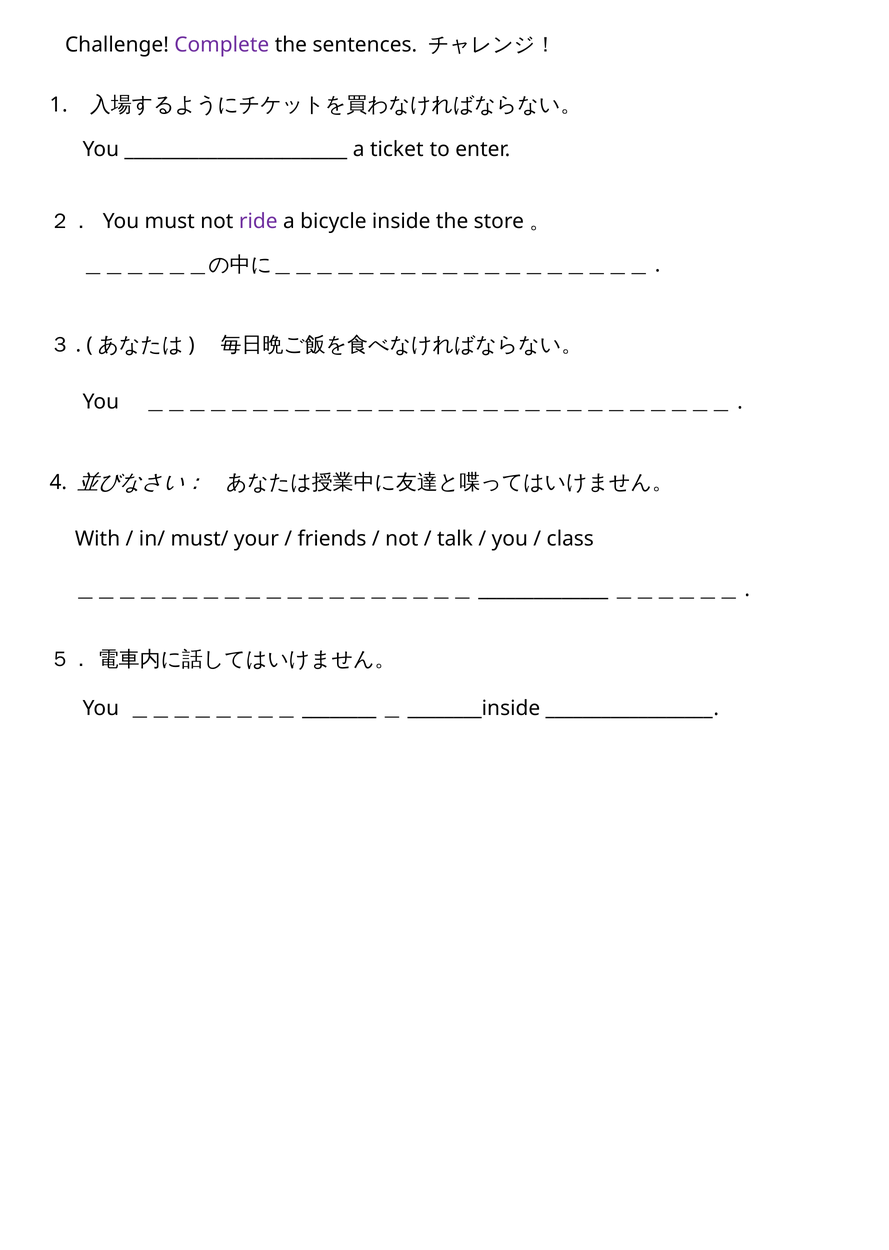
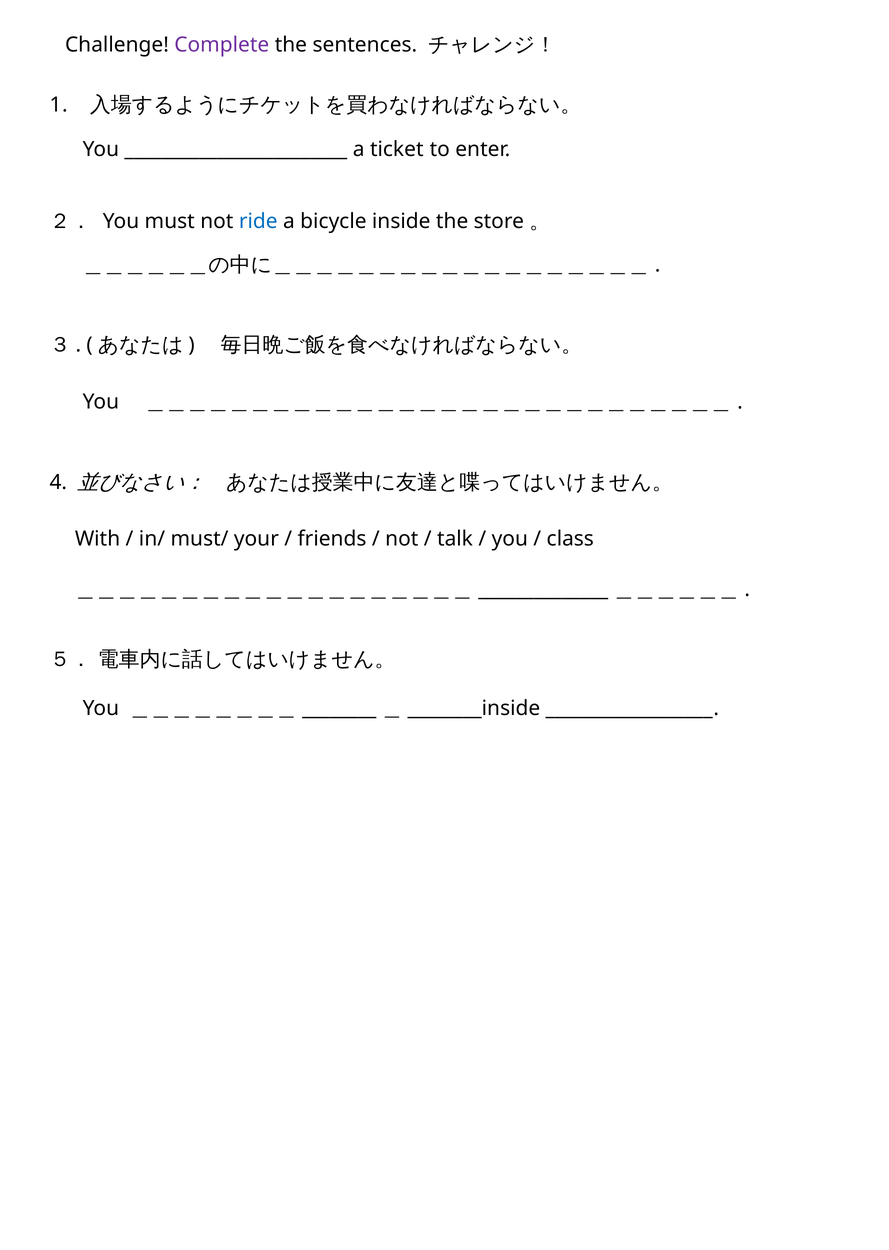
ride colour: purple -> blue
